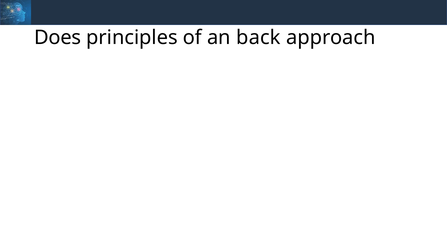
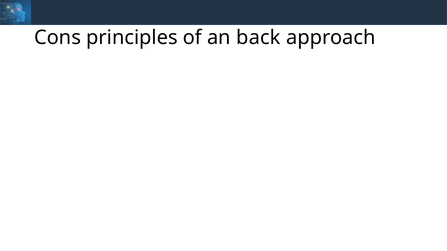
Does: Does -> Cons
